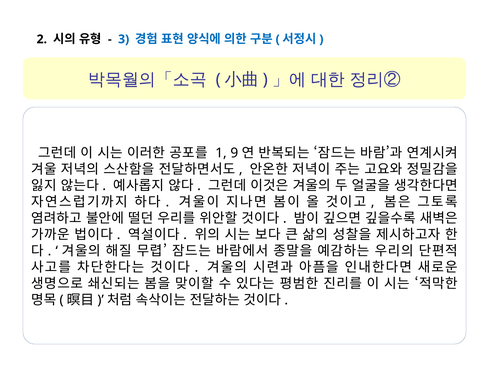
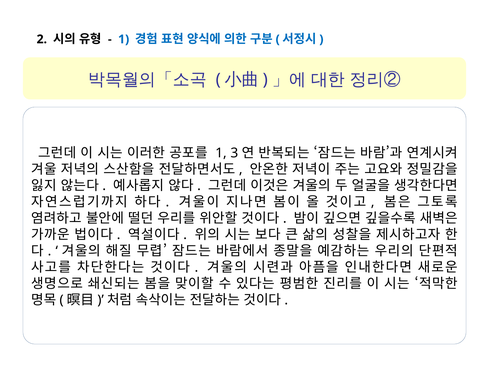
3 at (124, 39): 3 -> 1
9: 9 -> 3
